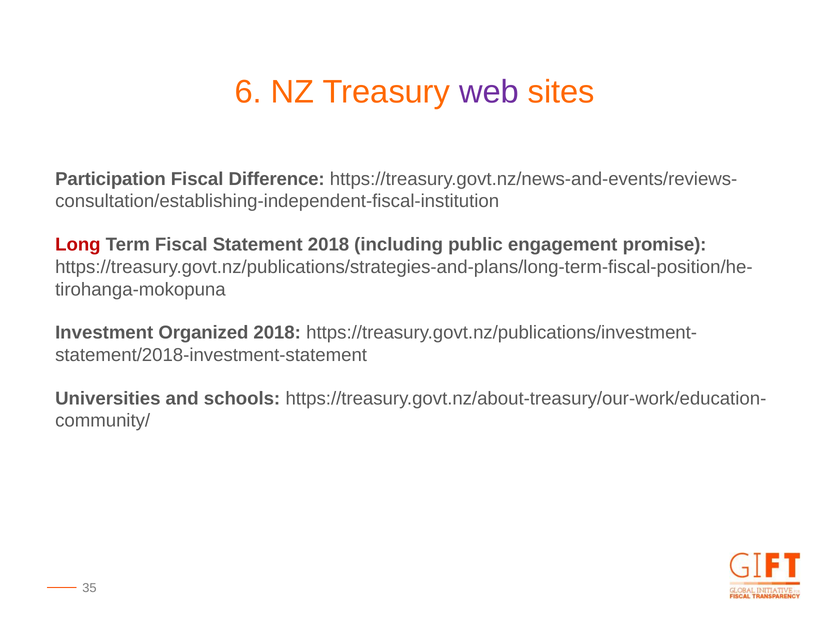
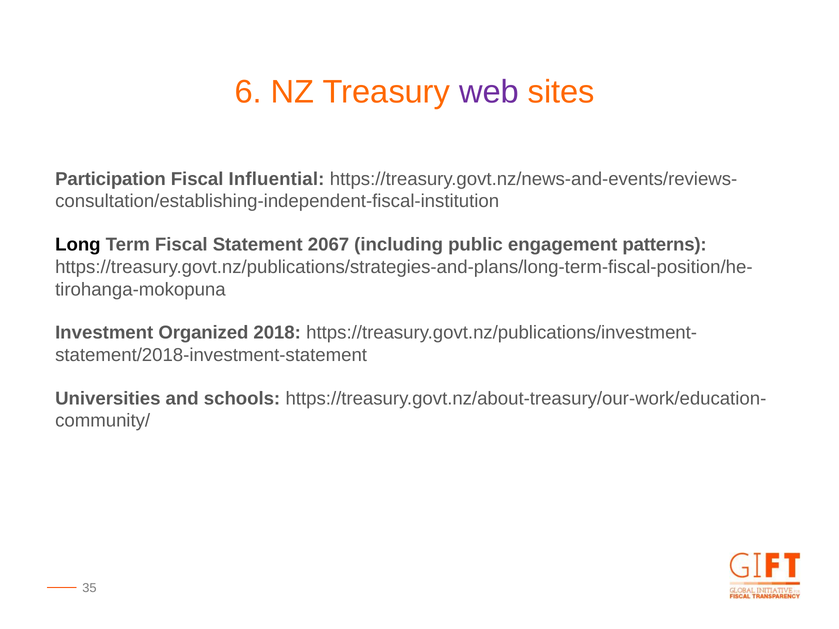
Difference: Difference -> Influential
Long colour: red -> black
Statement 2018: 2018 -> 2067
promise: promise -> patterns
